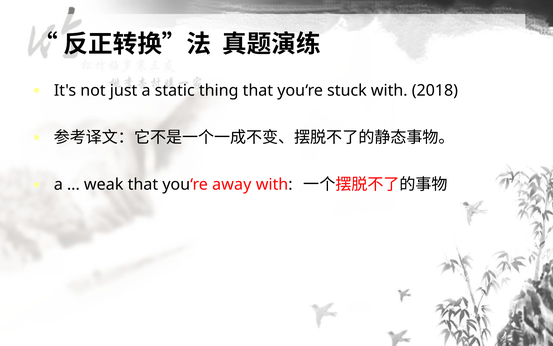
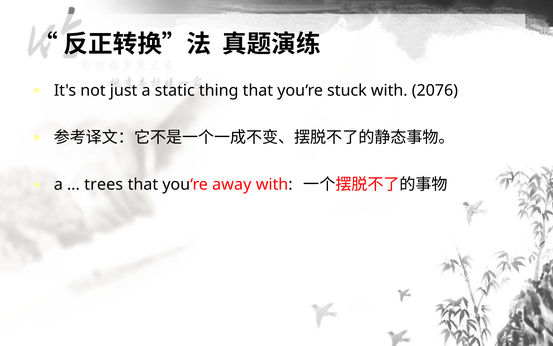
2018: 2018 -> 2076
weak: weak -> trees
